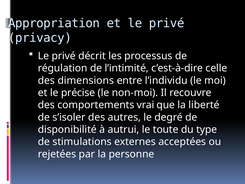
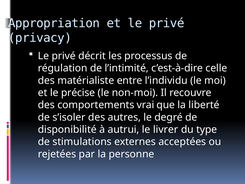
dimensions: dimensions -> matérialiste
toute: toute -> livrer
